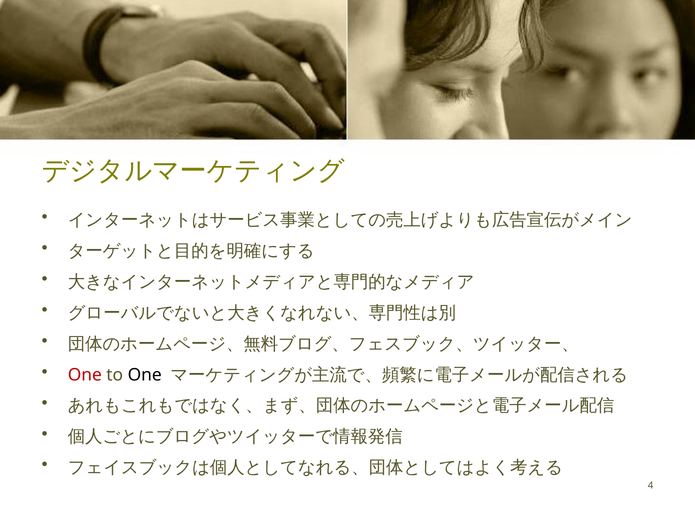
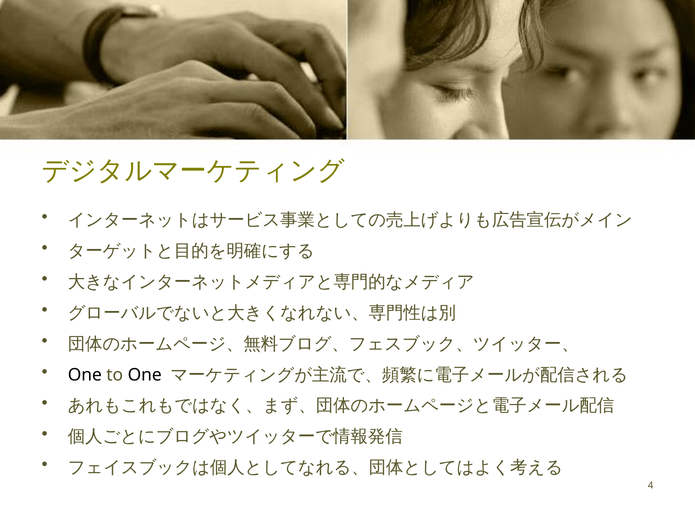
One at (85, 374) colour: red -> black
